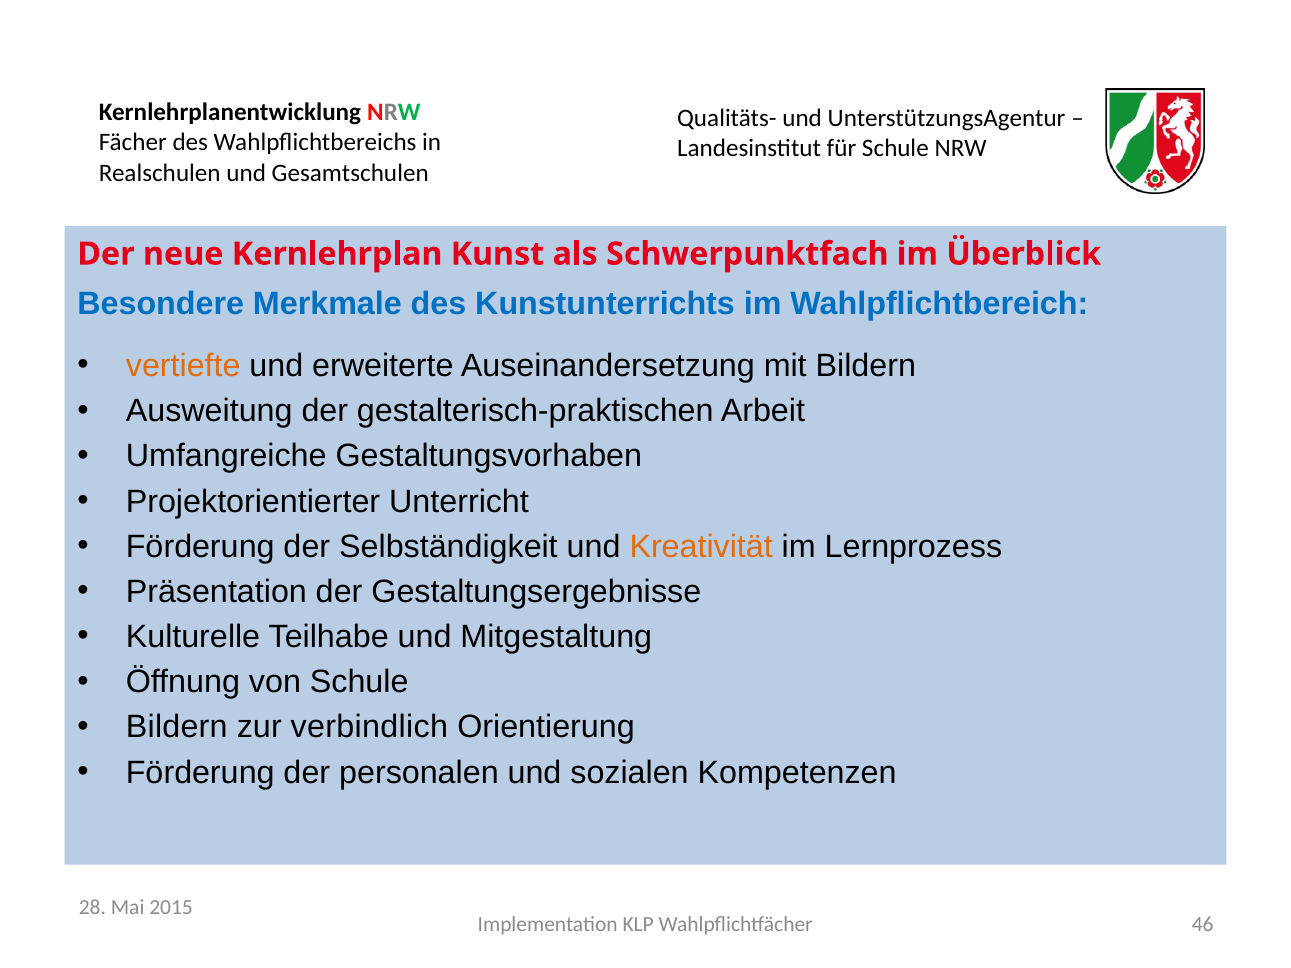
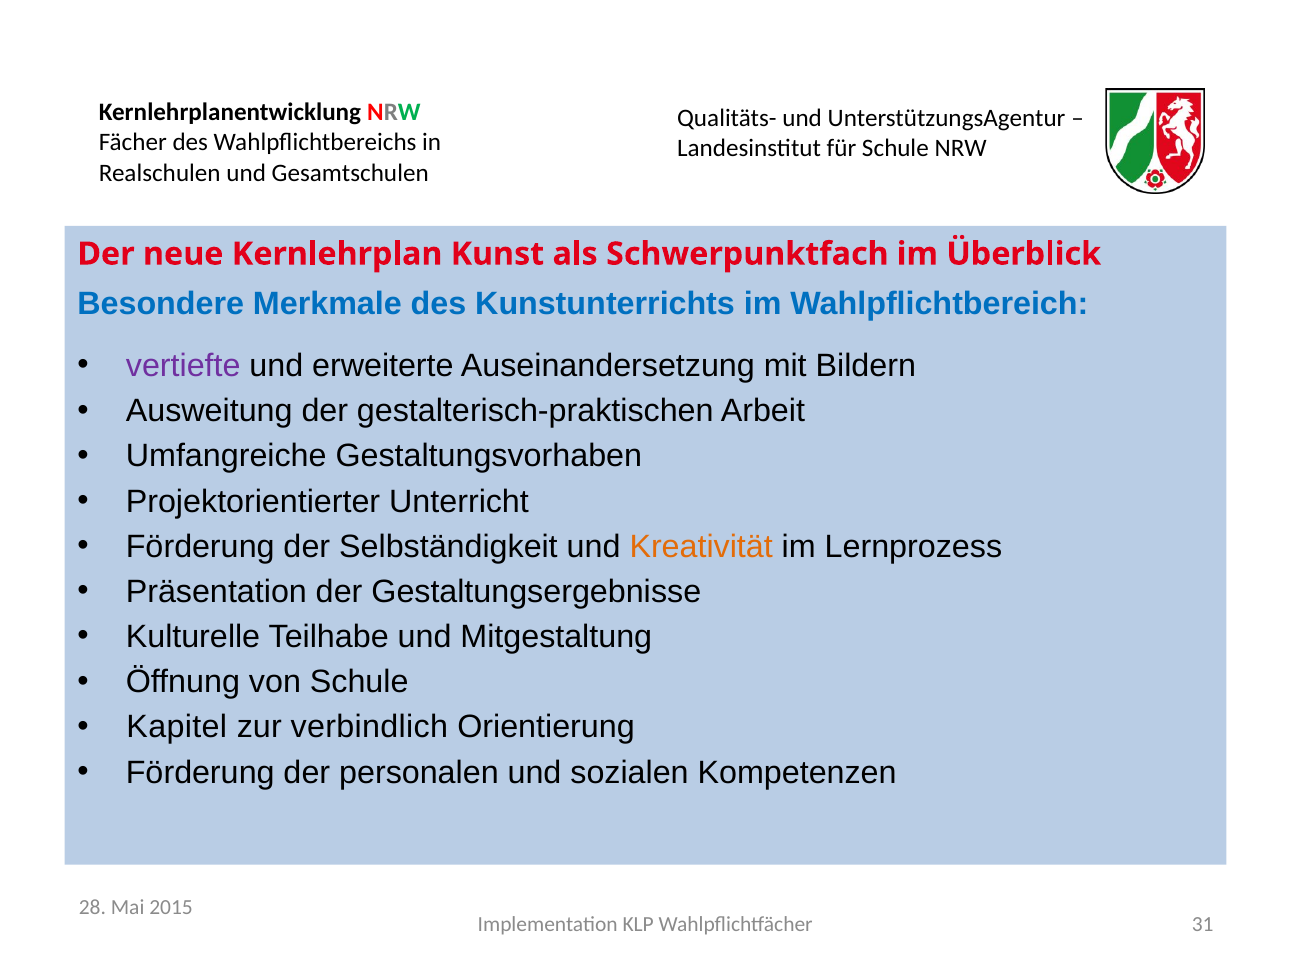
vertiefte colour: orange -> purple
Bildern at (177, 728): Bildern -> Kapitel
46: 46 -> 31
